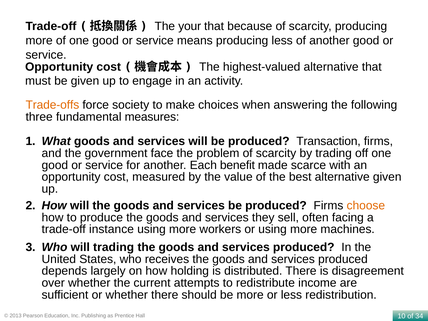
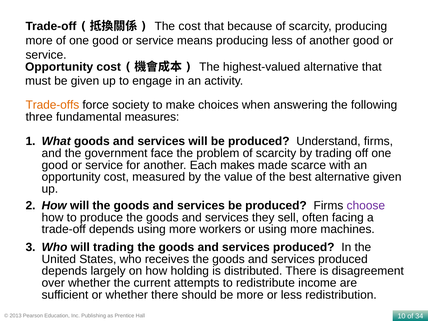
The your: your -> cost
Transaction: Transaction -> Understand
benefit: benefit -> makes
choose colour: orange -> purple
trade-off instance: instance -> depends
